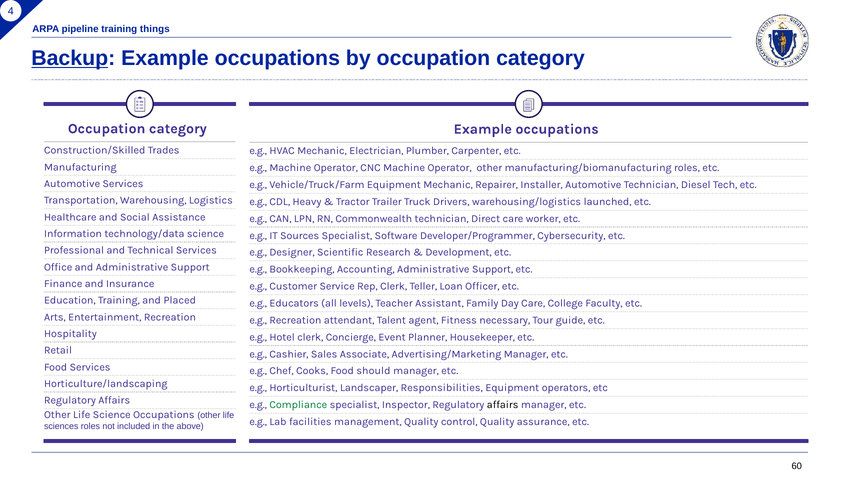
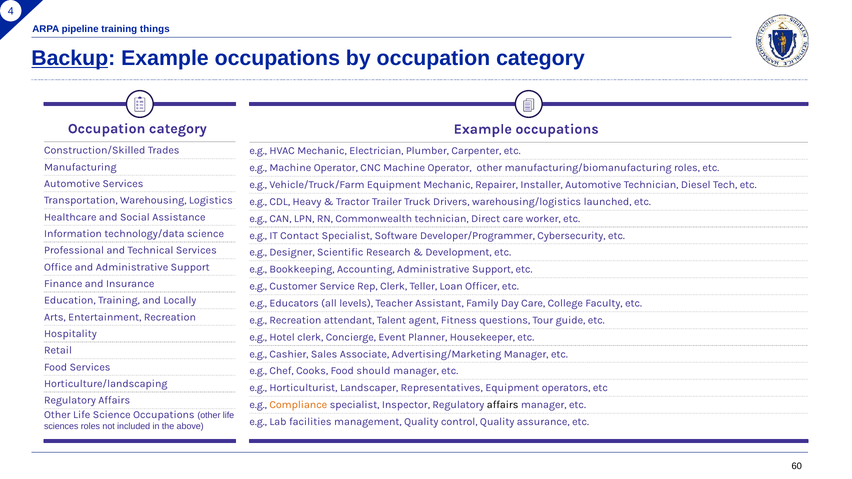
Sources: Sources -> Contact
Placed: Placed -> Locally
necessary: necessary -> questions
Responsibilities: Responsibilities -> Representatives
Compliance colour: green -> orange
